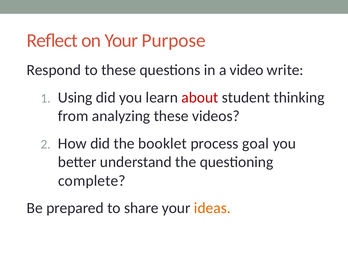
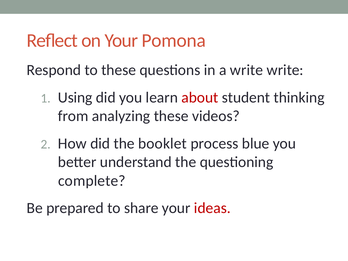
Purpose: Purpose -> Pomona
a video: video -> write
goal: goal -> blue
ideas colour: orange -> red
